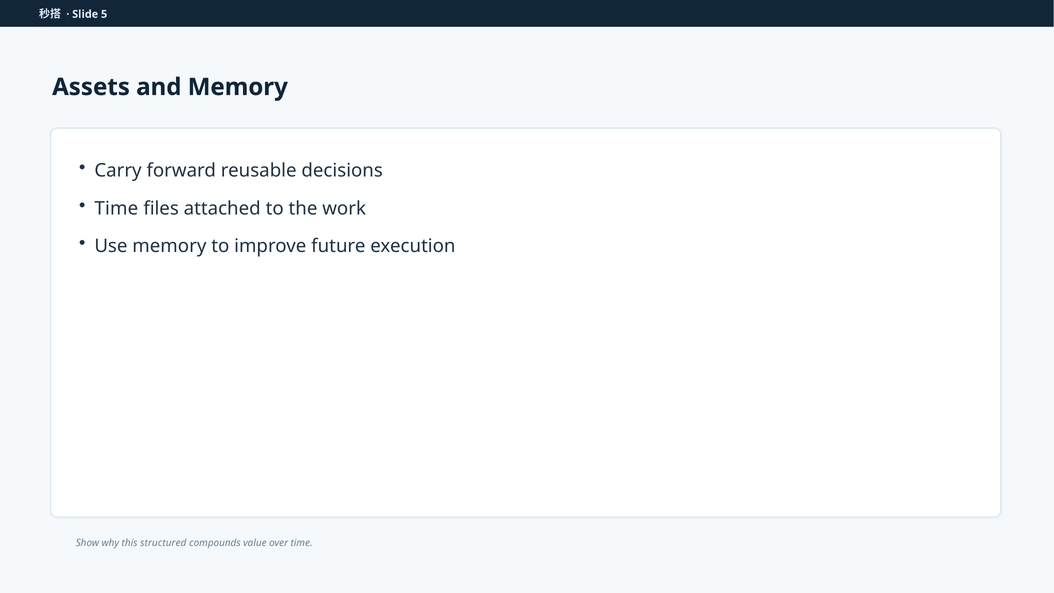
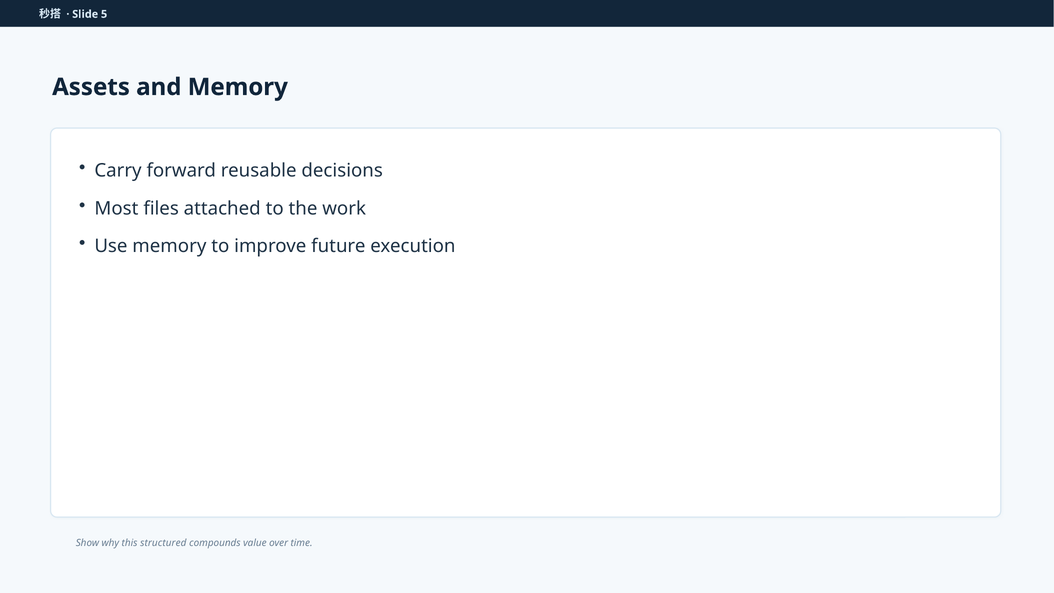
Time at (116, 208): Time -> Most
